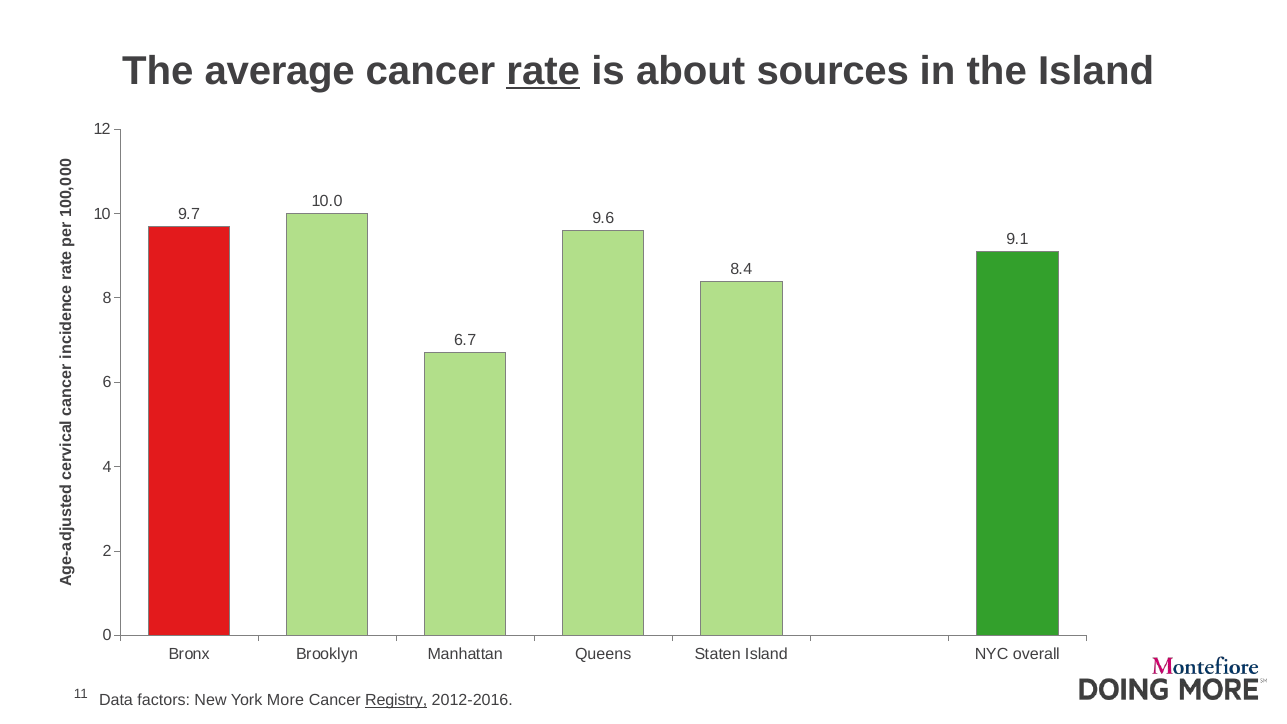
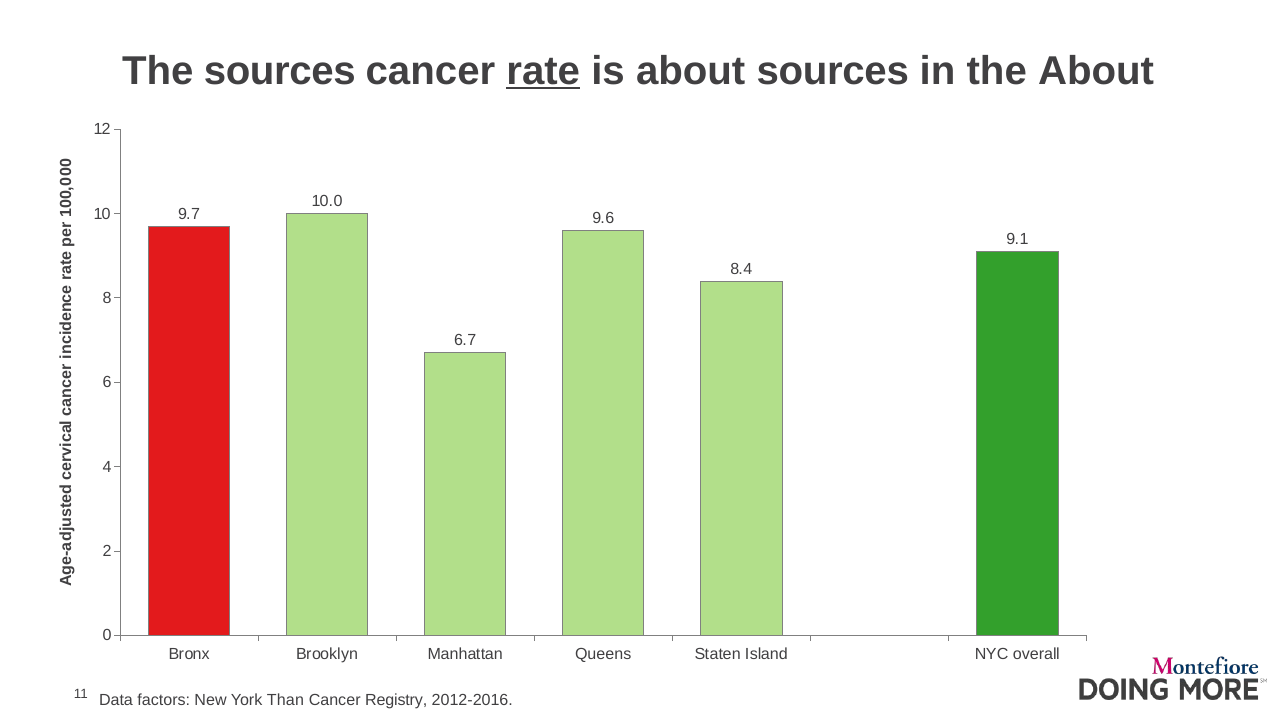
The average: average -> sources
the Island: Island -> About
More: More -> Than
Registry underline: present -> none
